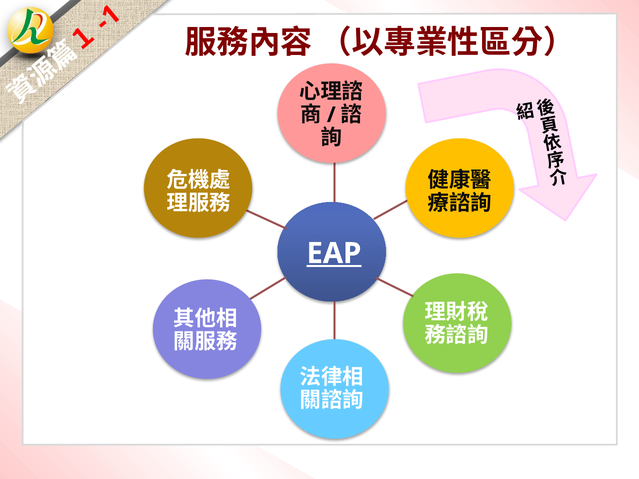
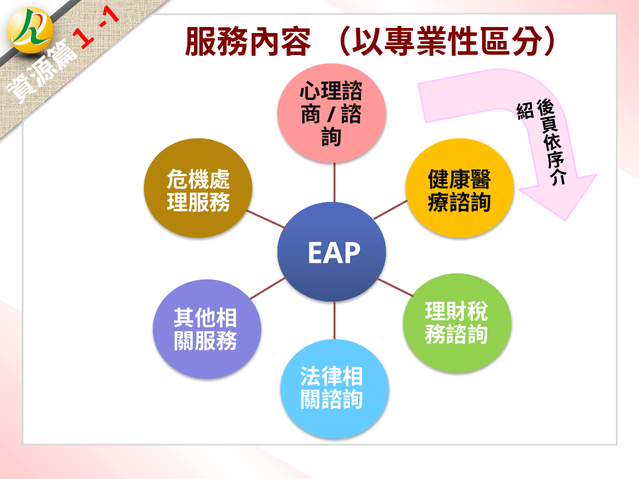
EAP underline: present -> none
